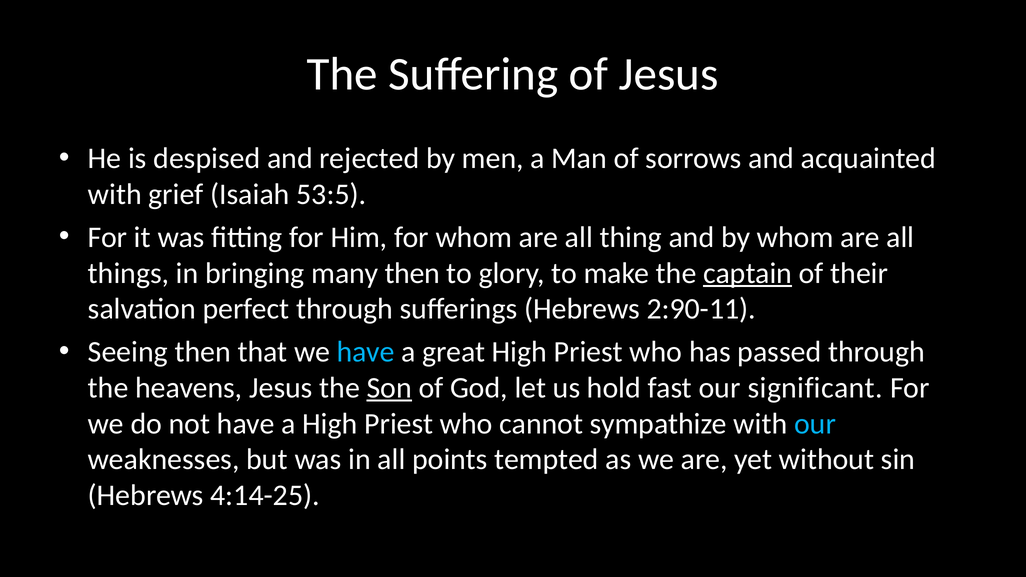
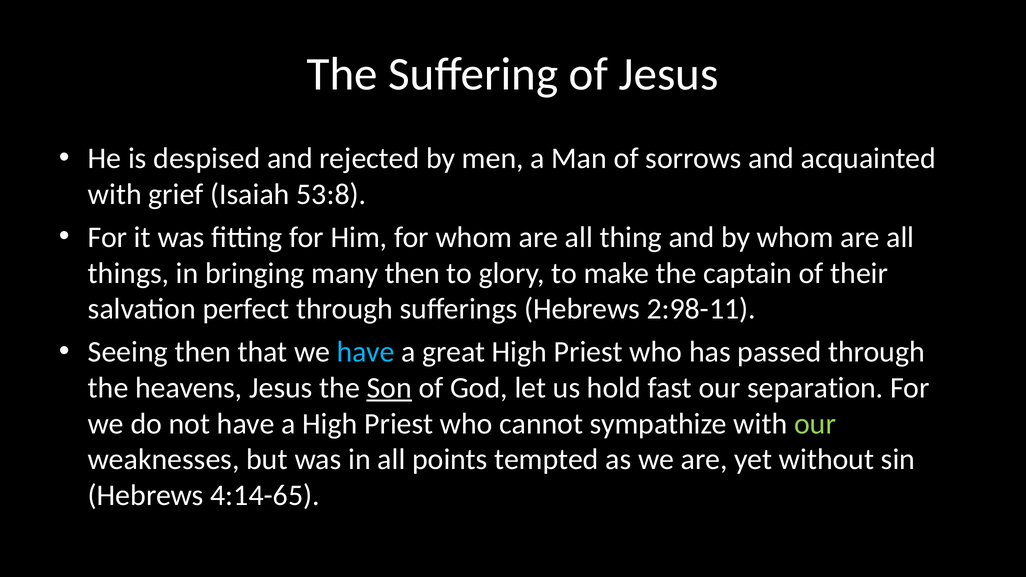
53:5: 53:5 -> 53:8
captain underline: present -> none
2:90-11: 2:90-11 -> 2:98-11
significant: significant -> separation
our at (815, 424) colour: light blue -> light green
4:14-25: 4:14-25 -> 4:14-65
